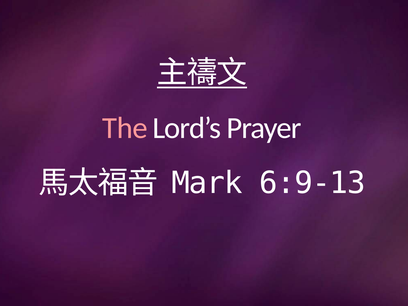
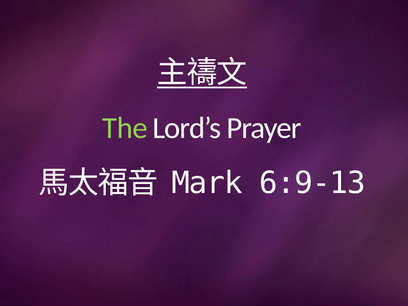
The colour: pink -> light green
